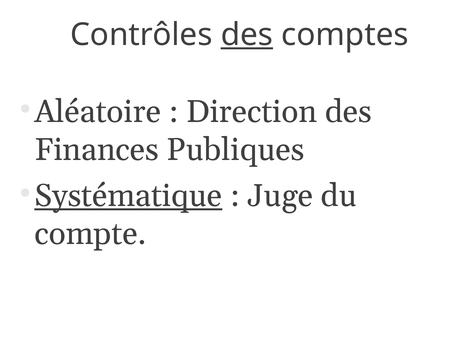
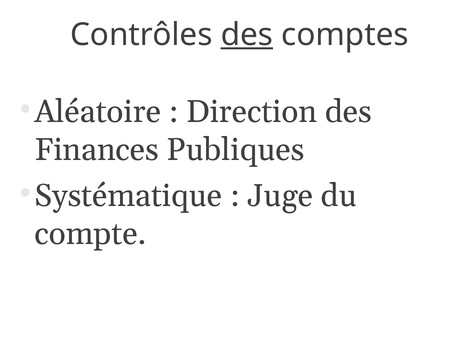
Systématique underline: present -> none
